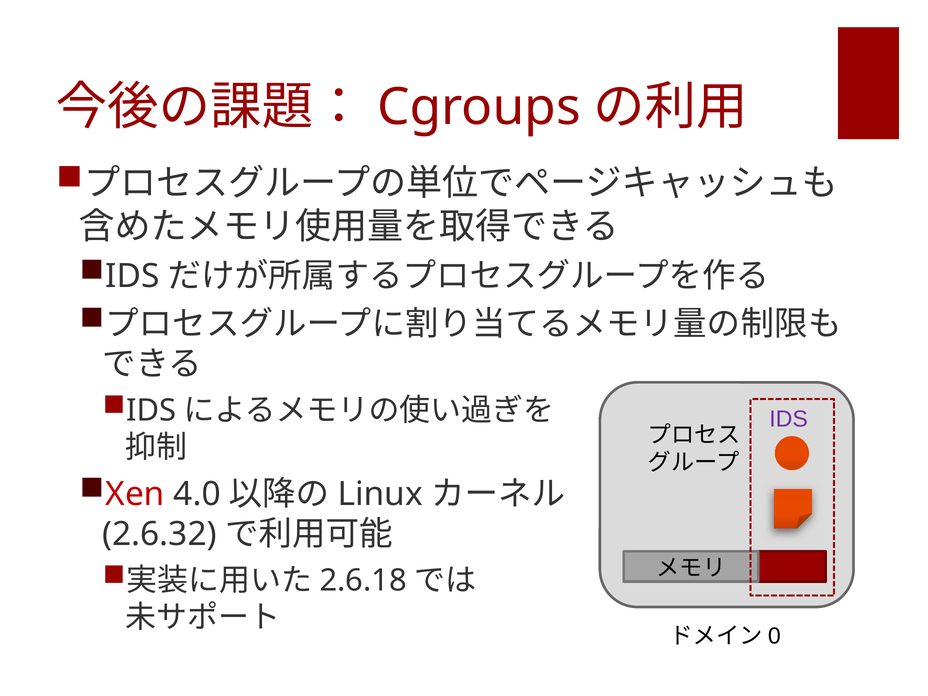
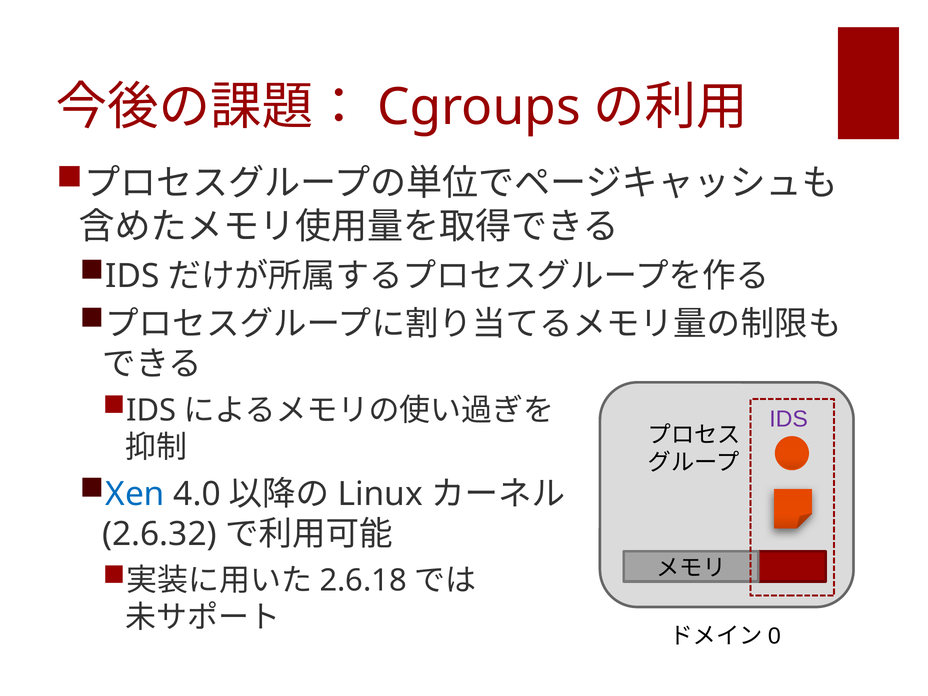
Xen colour: red -> blue
